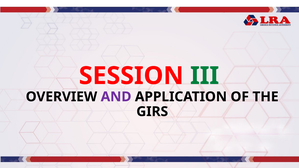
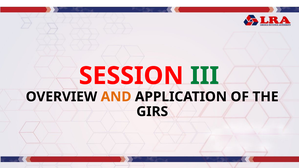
AND colour: purple -> orange
